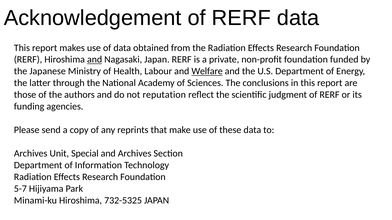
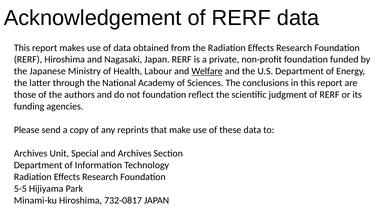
and at (95, 60) underline: present -> none
not reputation: reputation -> foundation
5-7: 5-7 -> 5-5
732-5325: 732-5325 -> 732-0817
